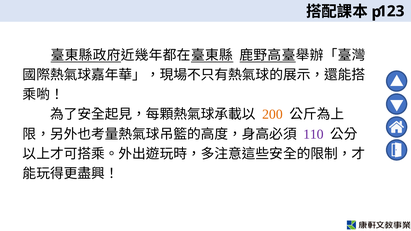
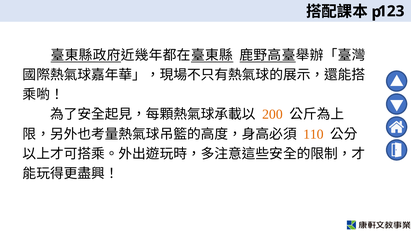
110 colour: purple -> orange
